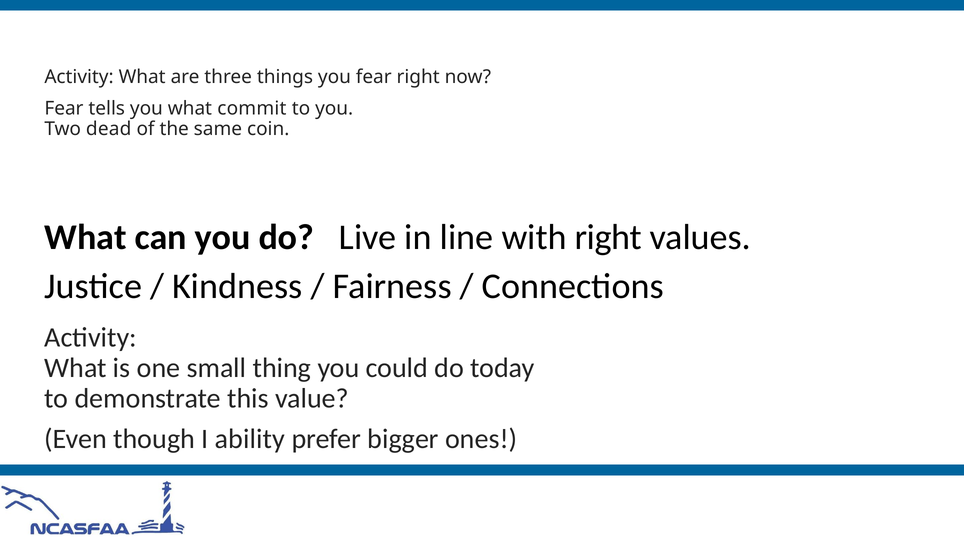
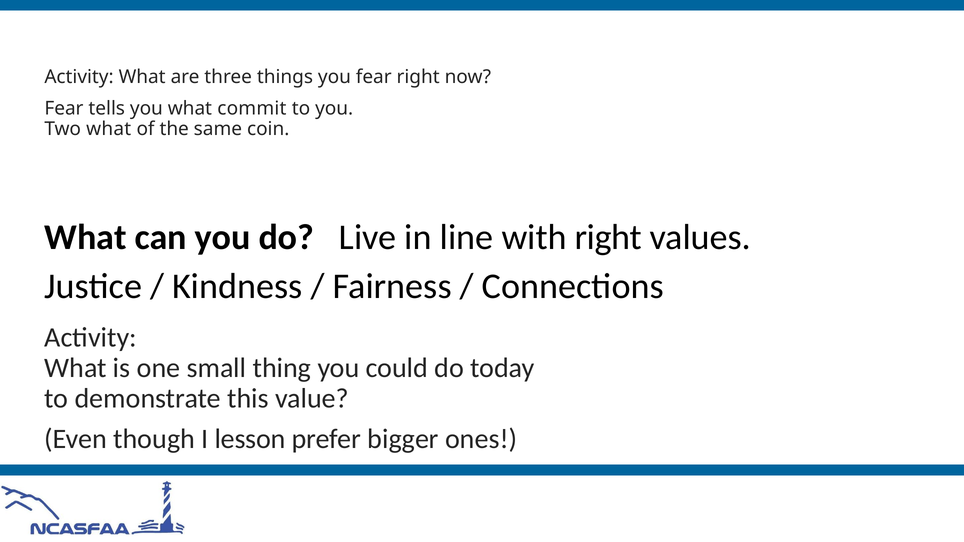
Two dead: dead -> what
ability: ability -> lesson
